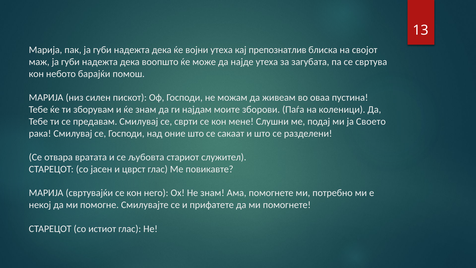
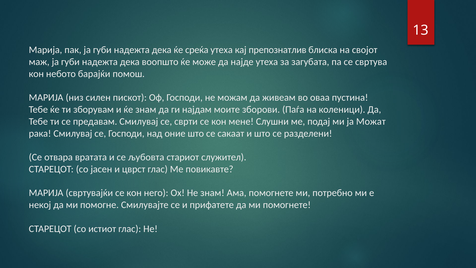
војни: војни -> среќа
Своето: Своето -> Можат
